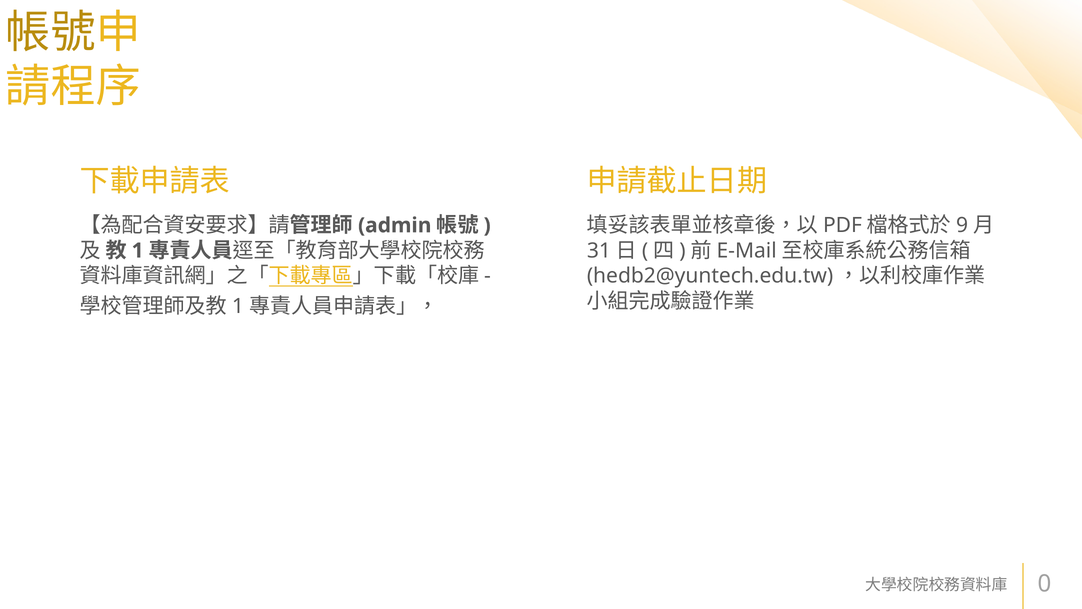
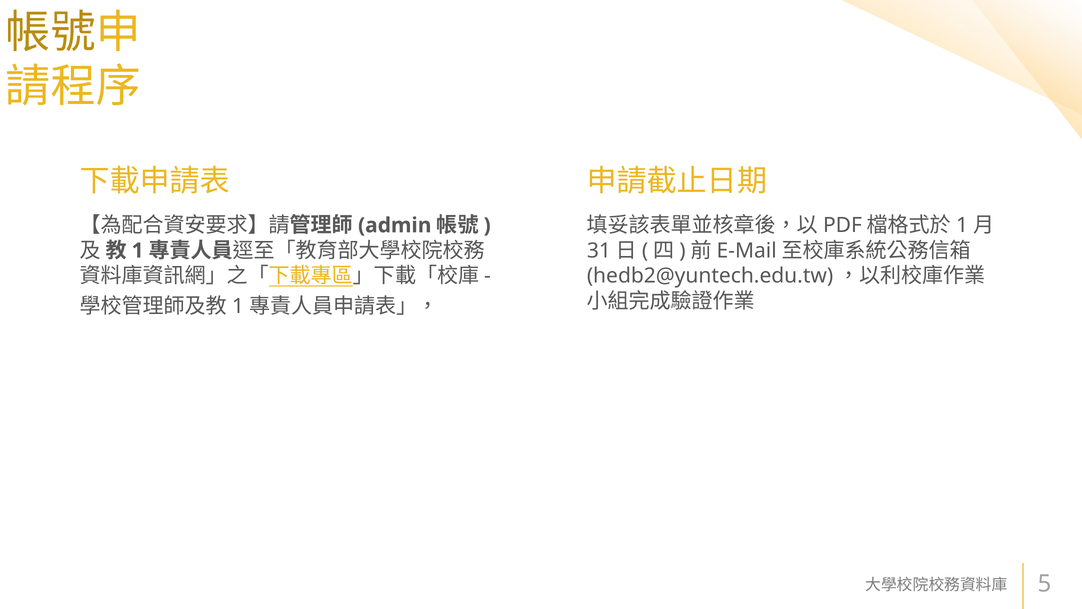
9 at (962, 225): 9 -> 1
0: 0 -> 5
